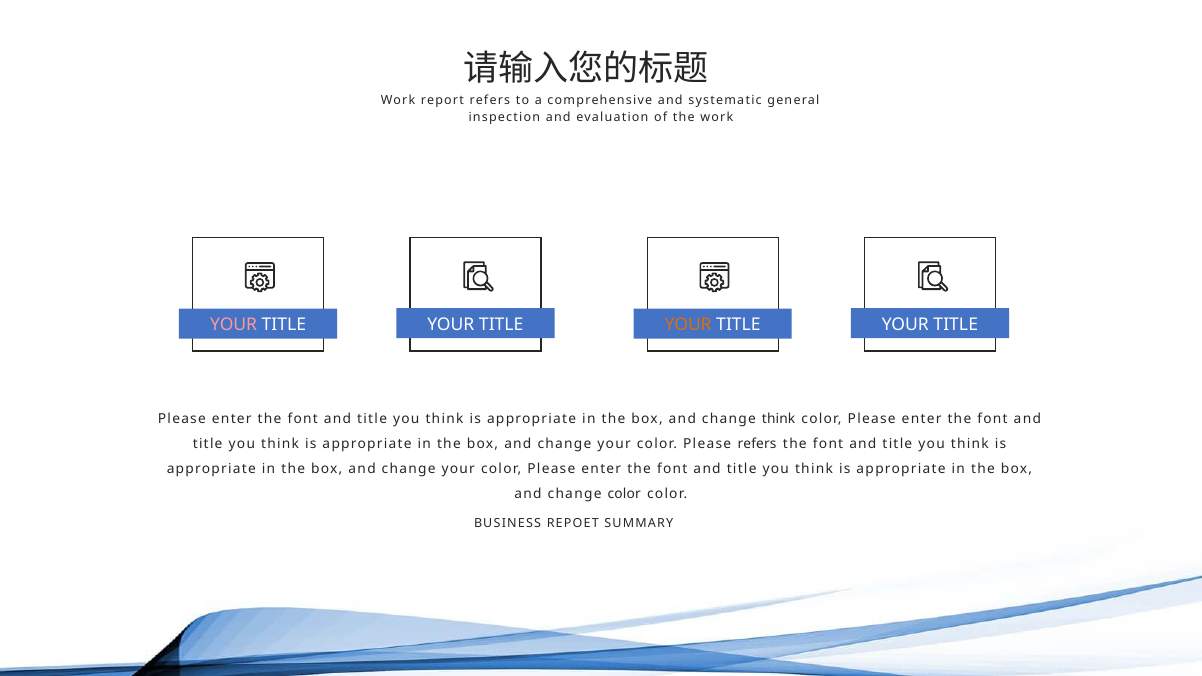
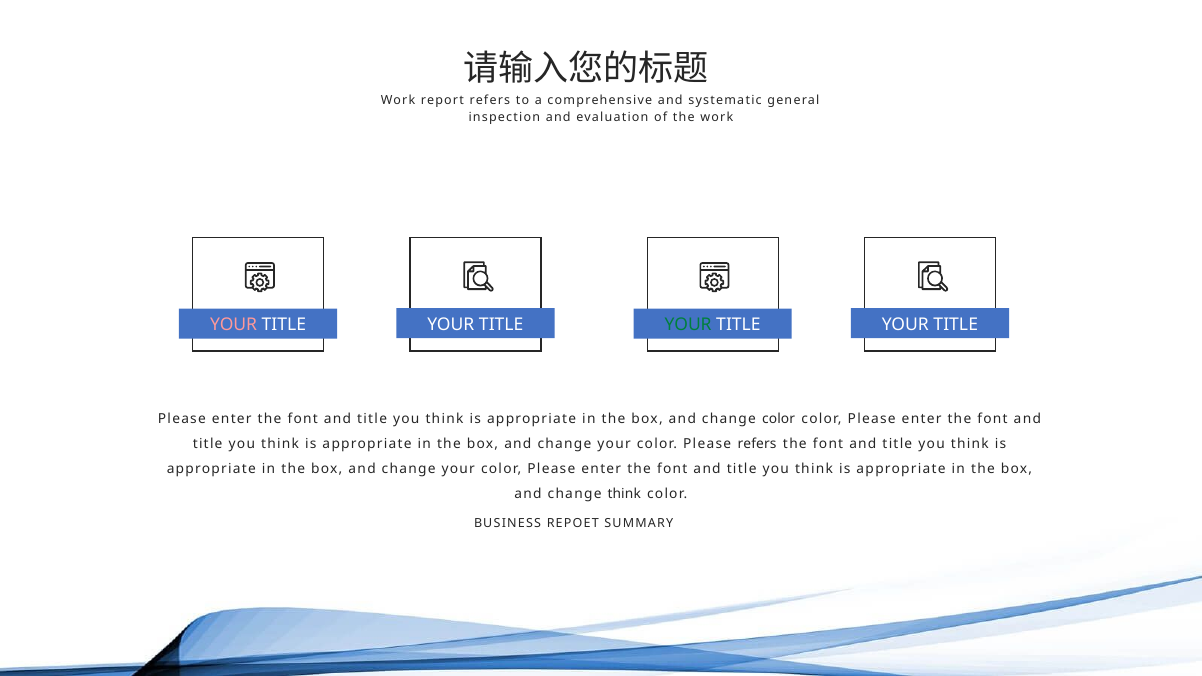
YOUR at (688, 325) colour: orange -> green
change think: think -> color
change color: color -> think
